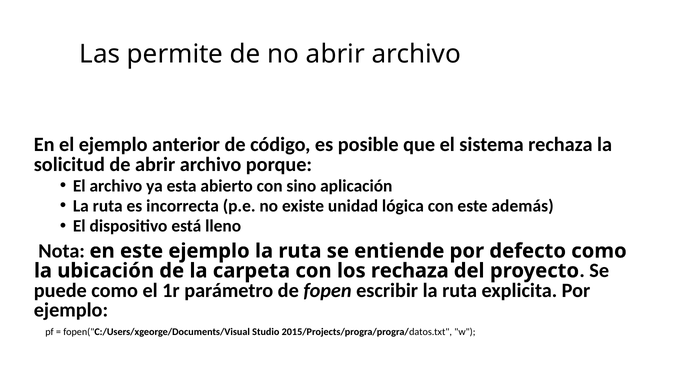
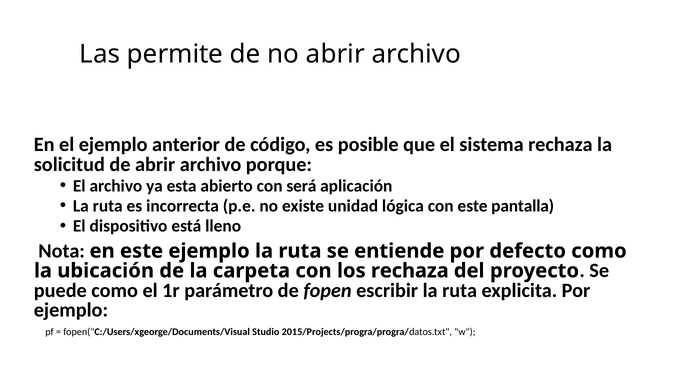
sino: sino -> será
además: además -> pantalla
